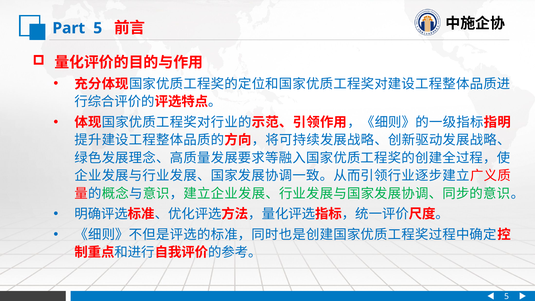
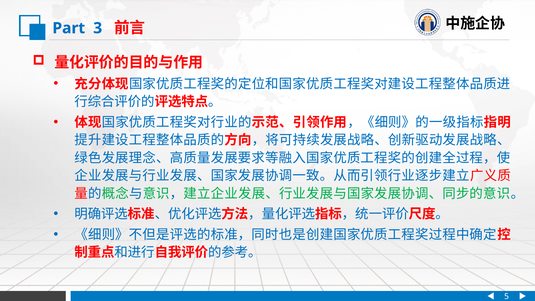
Part 5: 5 -> 3
